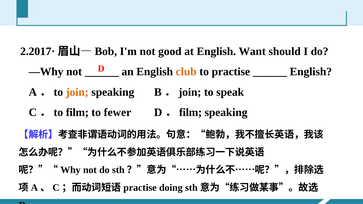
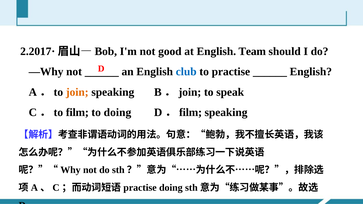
Want: Want -> Team
club colour: orange -> blue
to fewer: fewer -> doing
